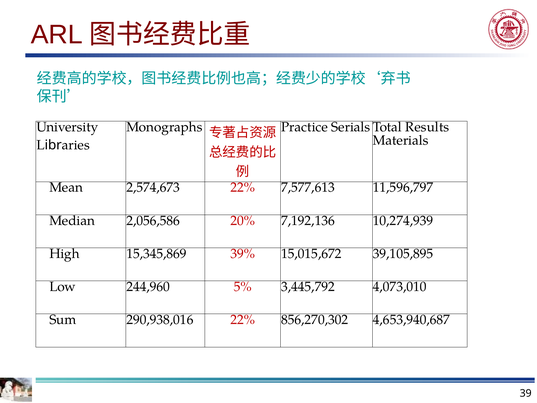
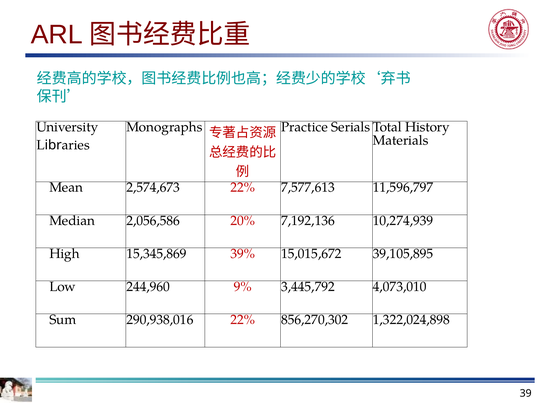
Results: Results -> History
5%: 5% -> 9%
4,653,940,687: 4,653,940,687 -> 1,322,024,898
